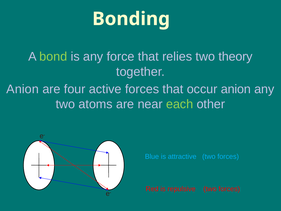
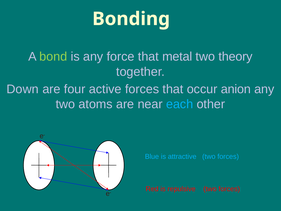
relies: relies -> metal
Anion at (23, 89): Anion -> Down
each colour: light green -> light blue
